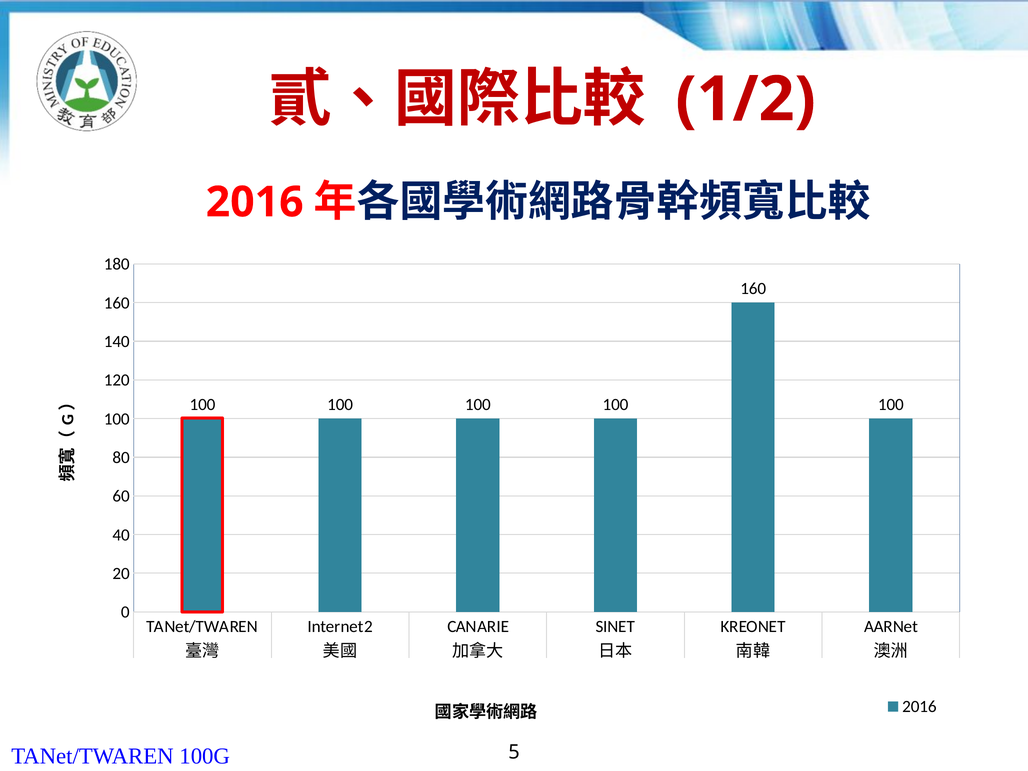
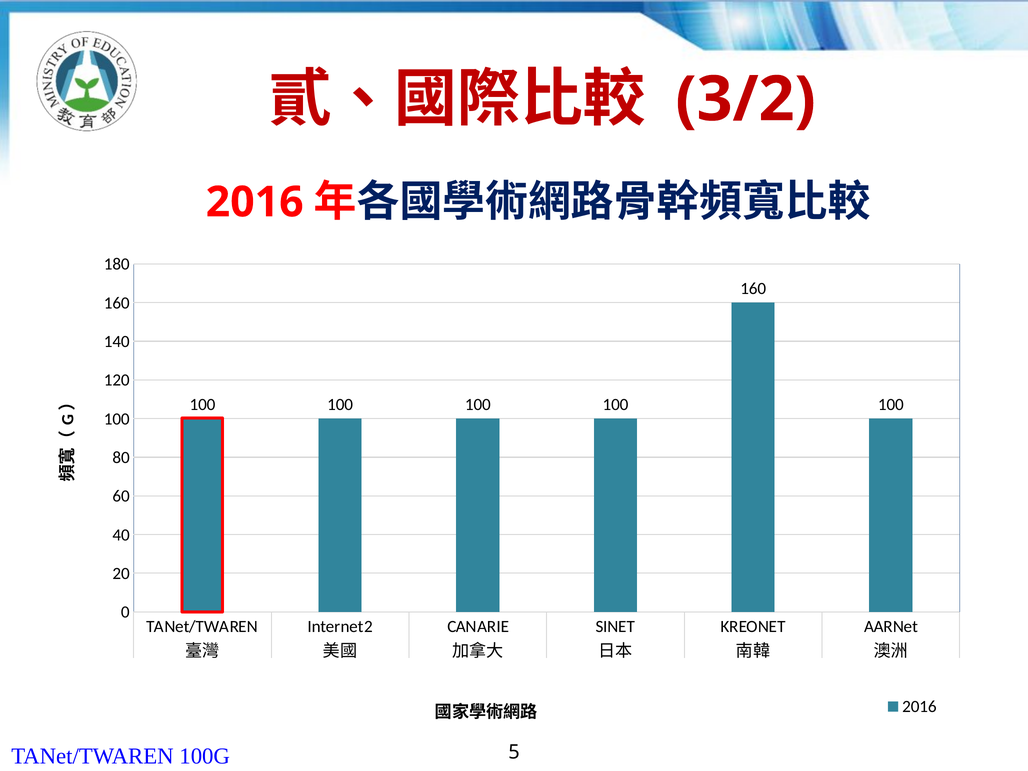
1/2: 1/2 -> 3/2
